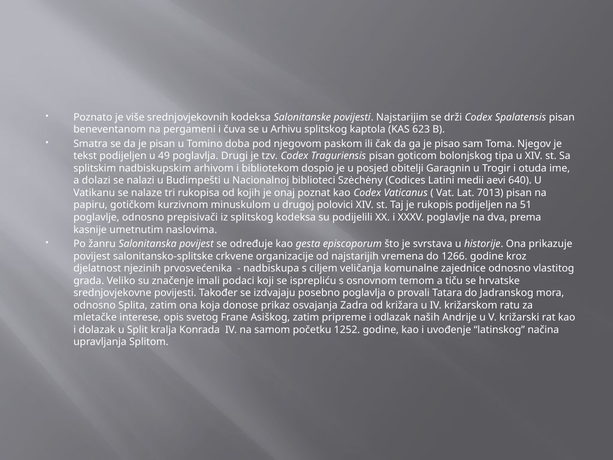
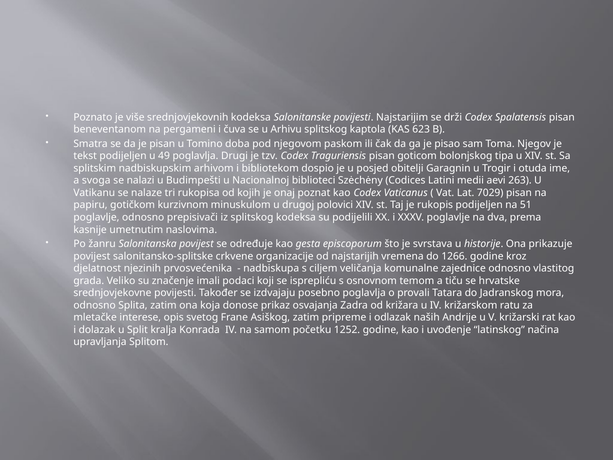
dolazi: dolazi -> svoga
640: 640 -> 263
7013: 7013 -> 7029
